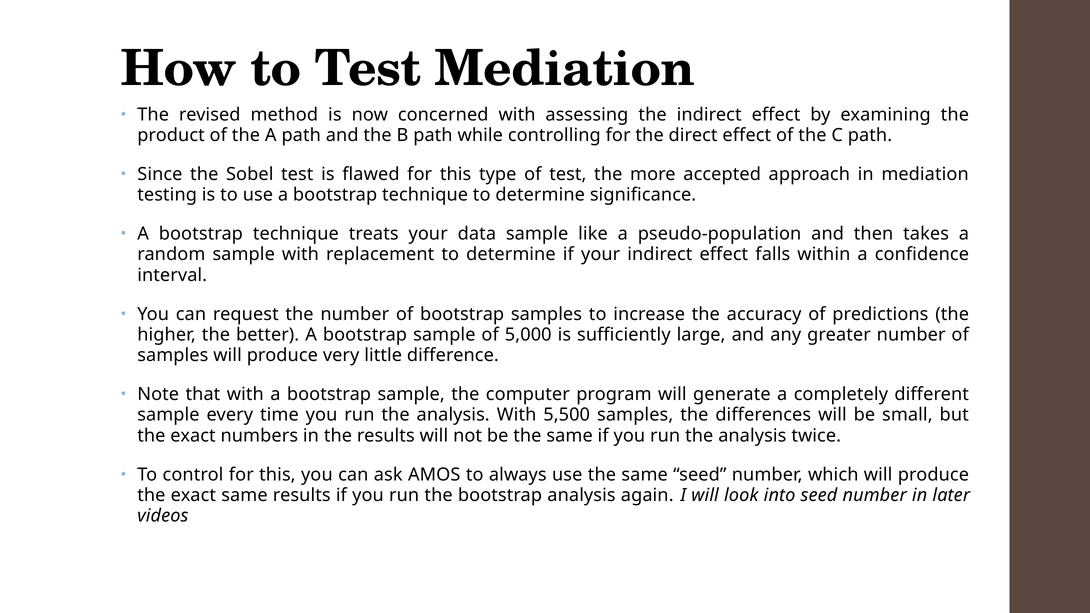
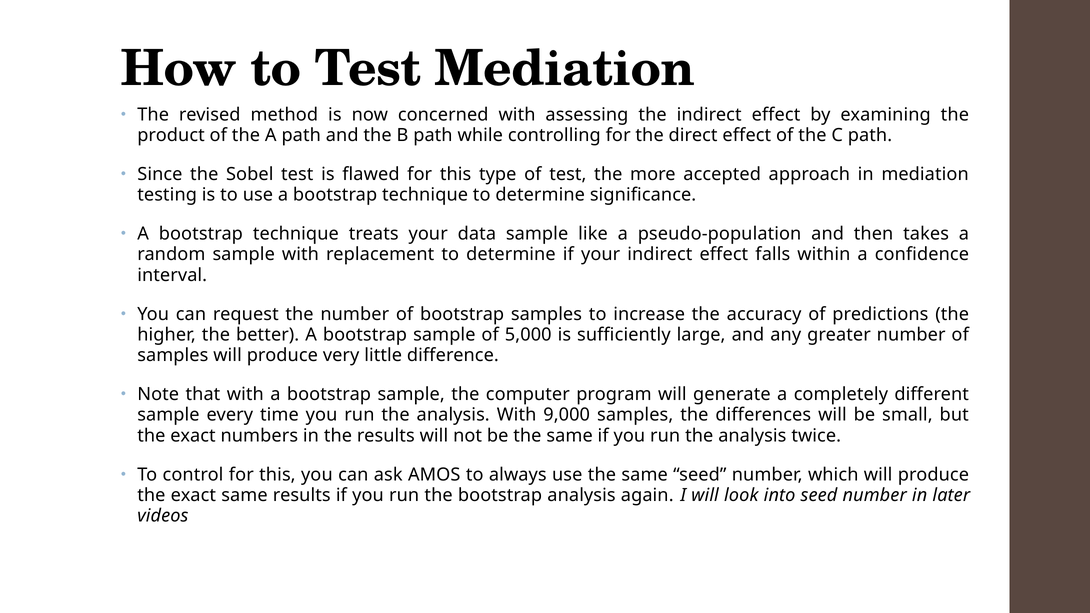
5,500: 5,500 -> 9,000
